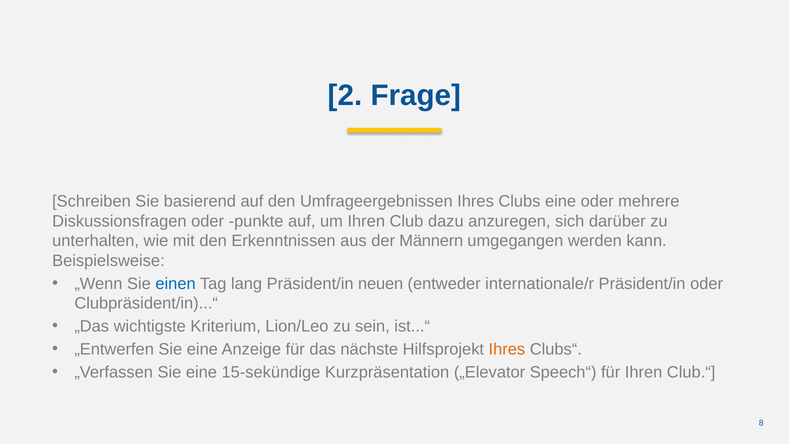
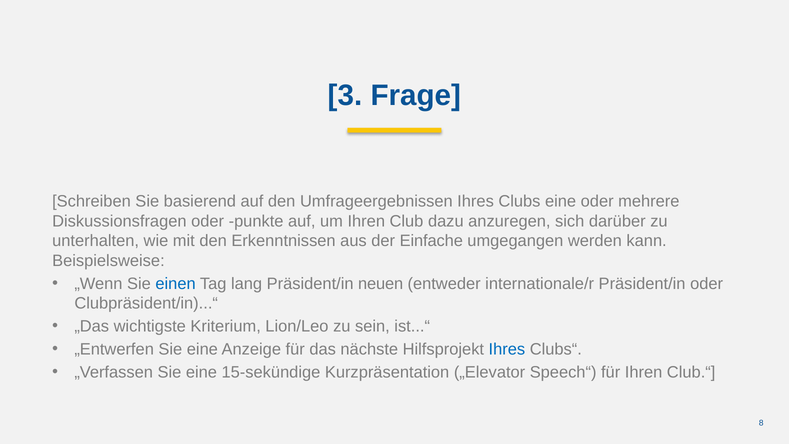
2: 2 -> 3
Männern: Männern -> Einfache
Ihres at (507, 349) colour: orange -> blue
